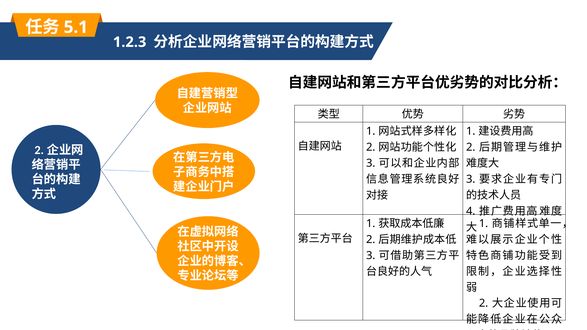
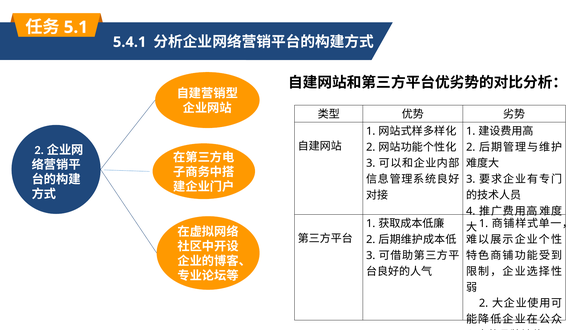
1.2.3: 1.2.3 -> 5.4.1
